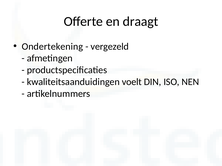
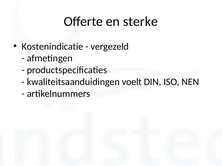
draagt: draagt -> sterke
Ondertekening: Ondertekening -> Kostenindicatie
